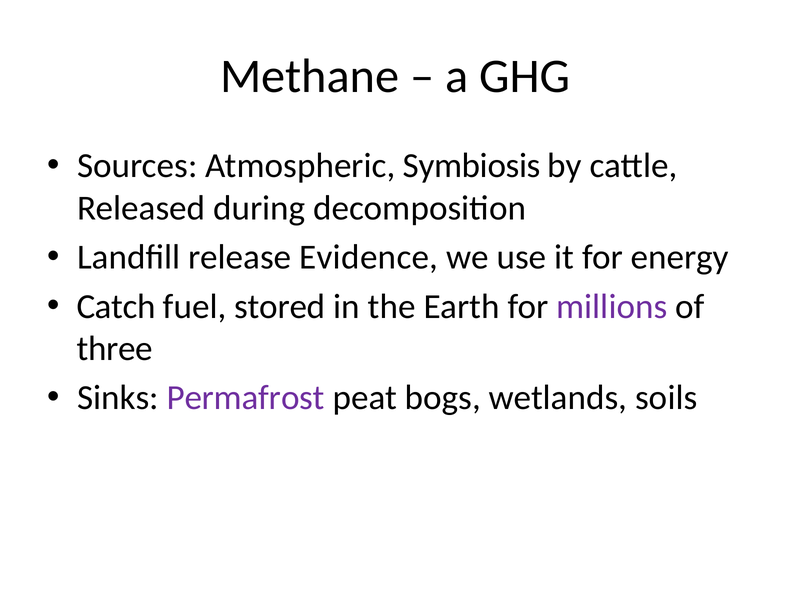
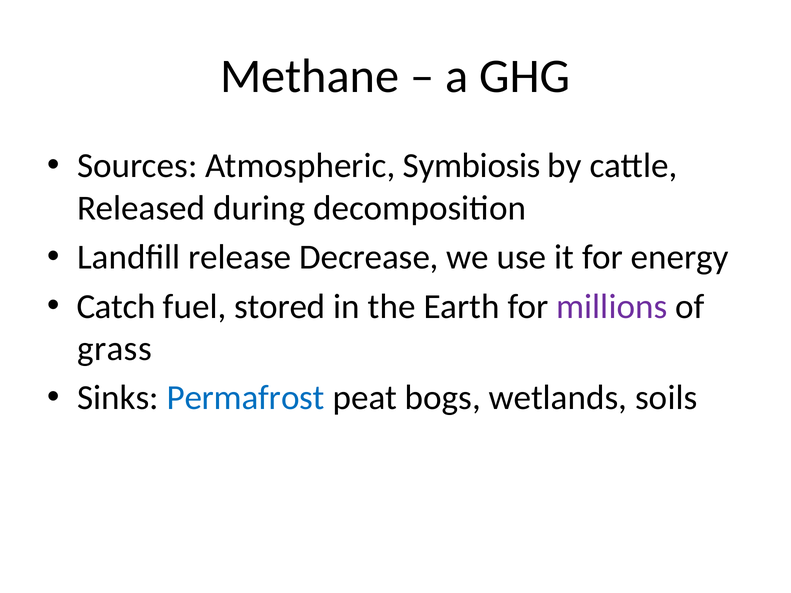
Evidence: Evidence -> Decrease
three: three -> grass
Permafrost colour: purple -> blue
